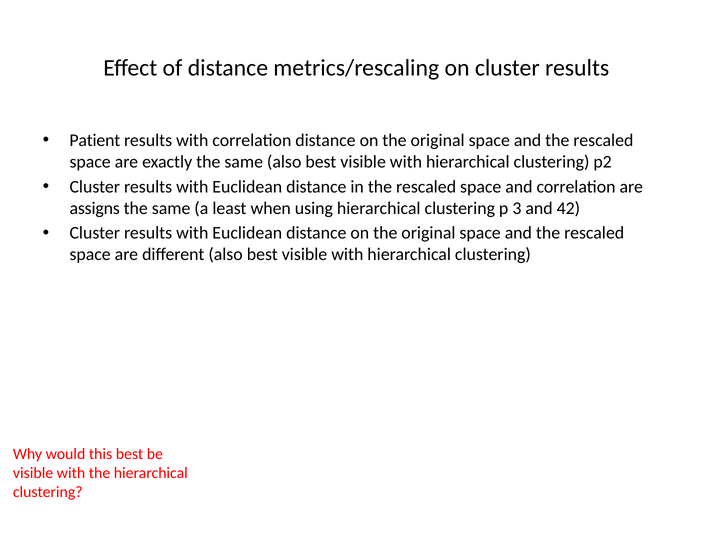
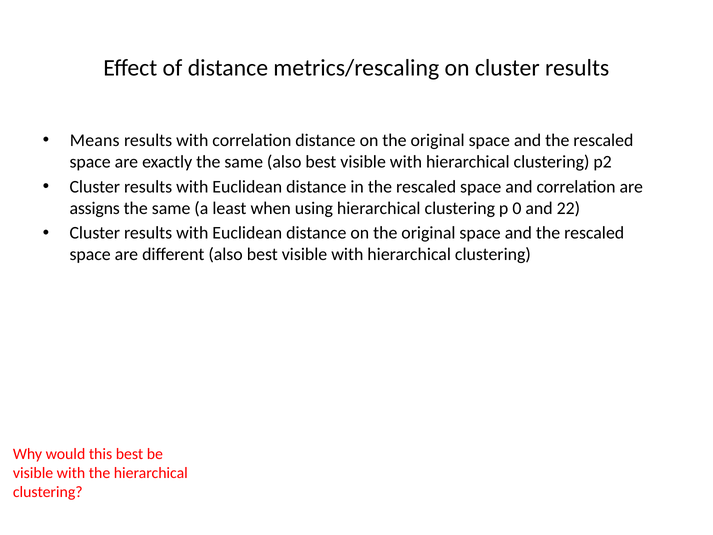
Patient: Patient -> Means
3: 3 -> 0
42: 42 -> 22
